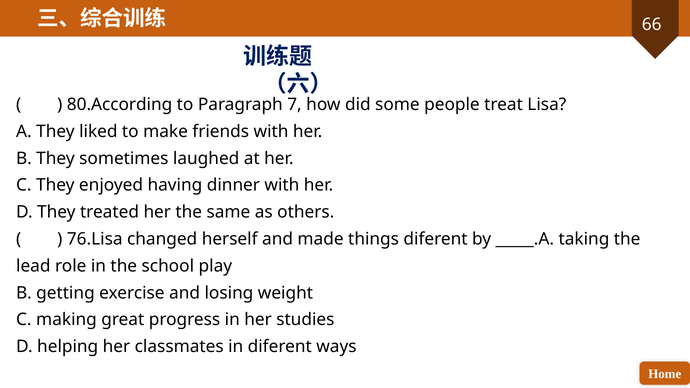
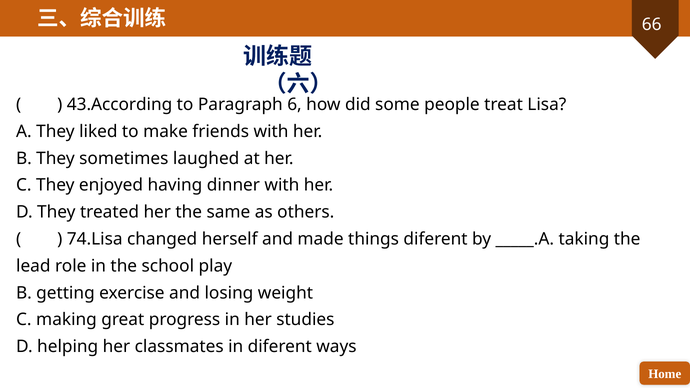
80.According: 80.According -> 43.According
7: 7 -> 6
76.Lisa: 76.Lisa -> 74.Lisa
